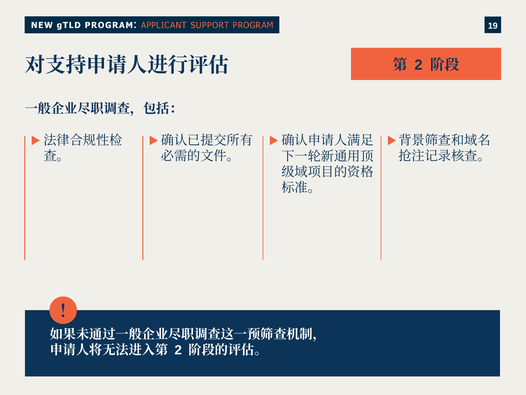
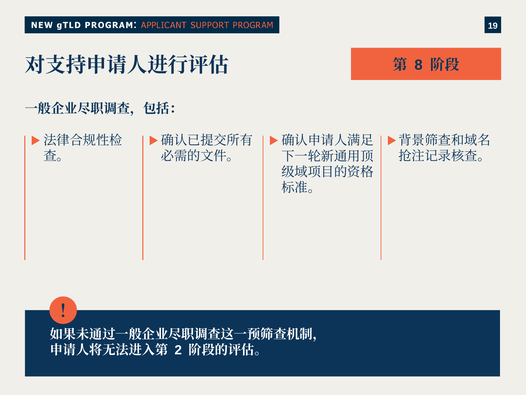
2 at (419, 65): 2 -> 8
